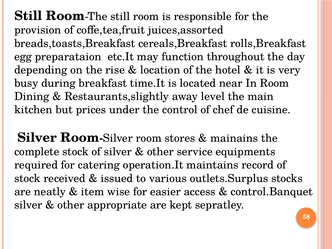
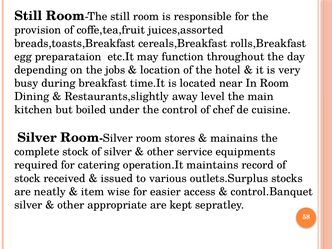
rise: rise -> jobs
prices: prices -> boiled
